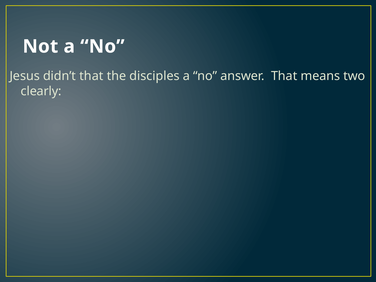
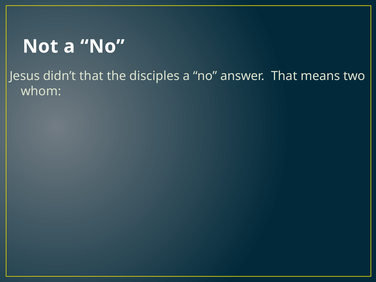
clearly: clearly -> whom
